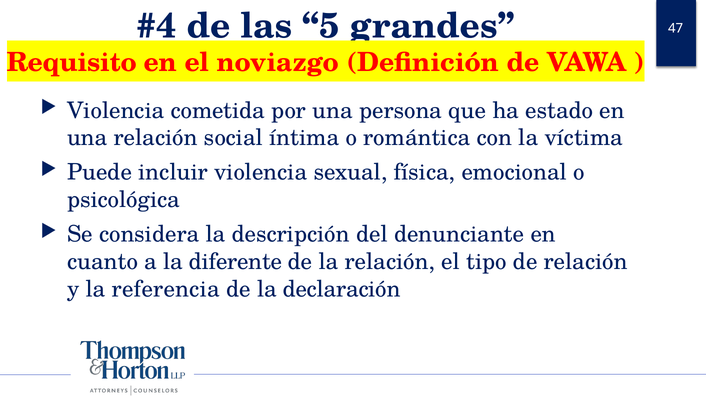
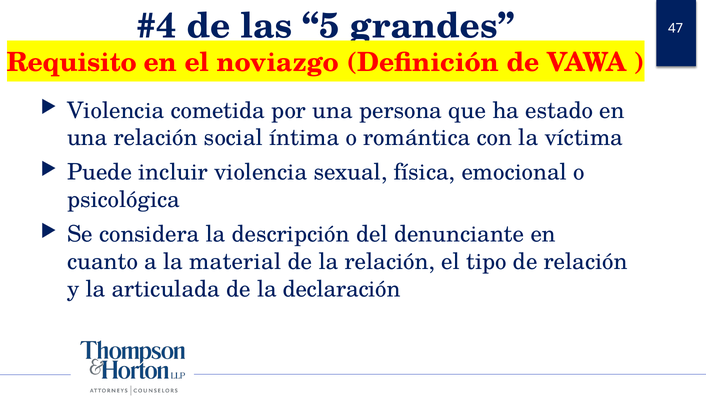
diferente: diferente -> material
referencia: referencia -> articulada
